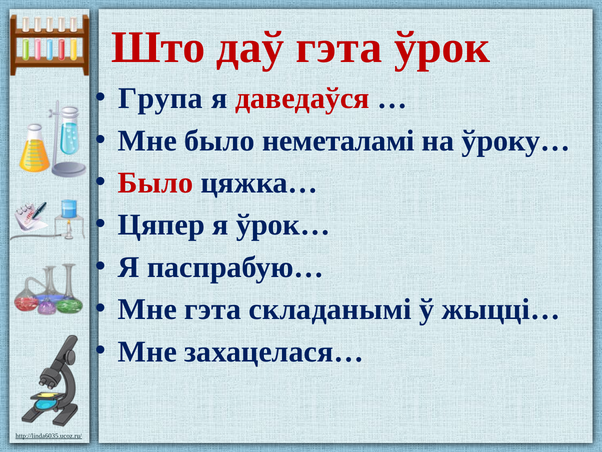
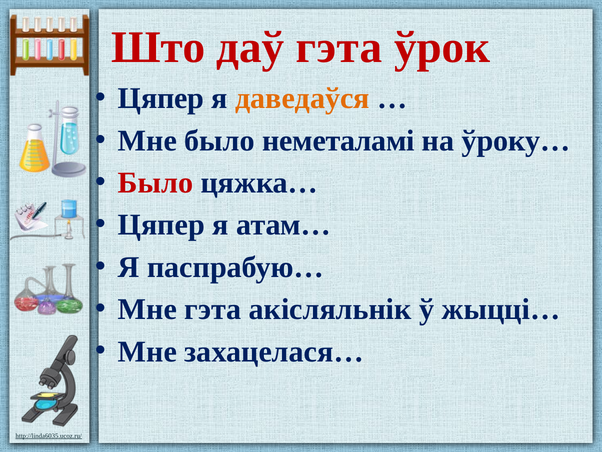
Група at (161, 98): Група -> Цяпер
даведаўся colour: red -> orange
ўрок…: ўрок… -> атам…
складанымі: складанымі -> акісляльнік
